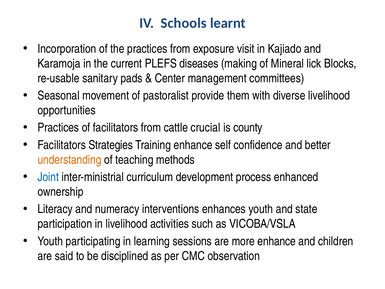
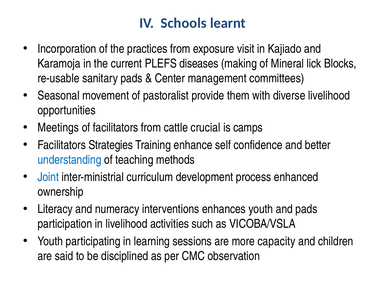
Practices at (58, 128): Practices -> Meetings
county: county -> camps
understanding colour: orange -> blue
and state: state -> pads
more enhance: enhance -> capacity
